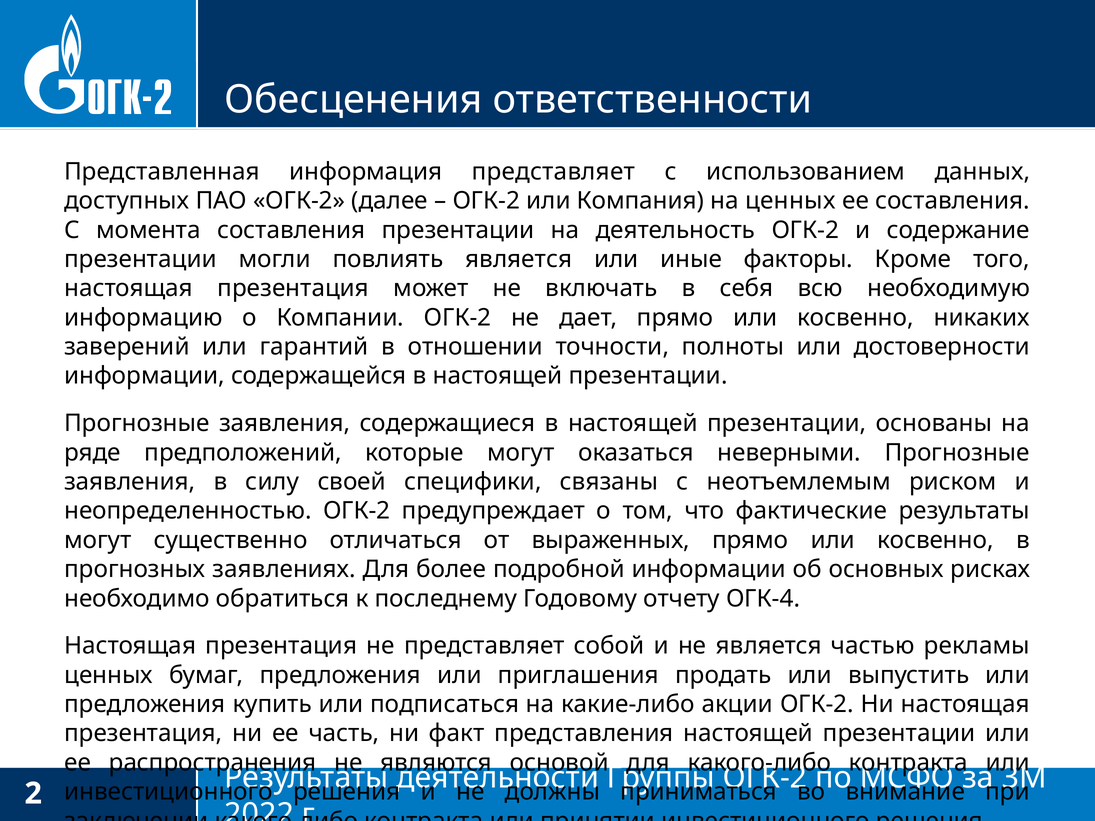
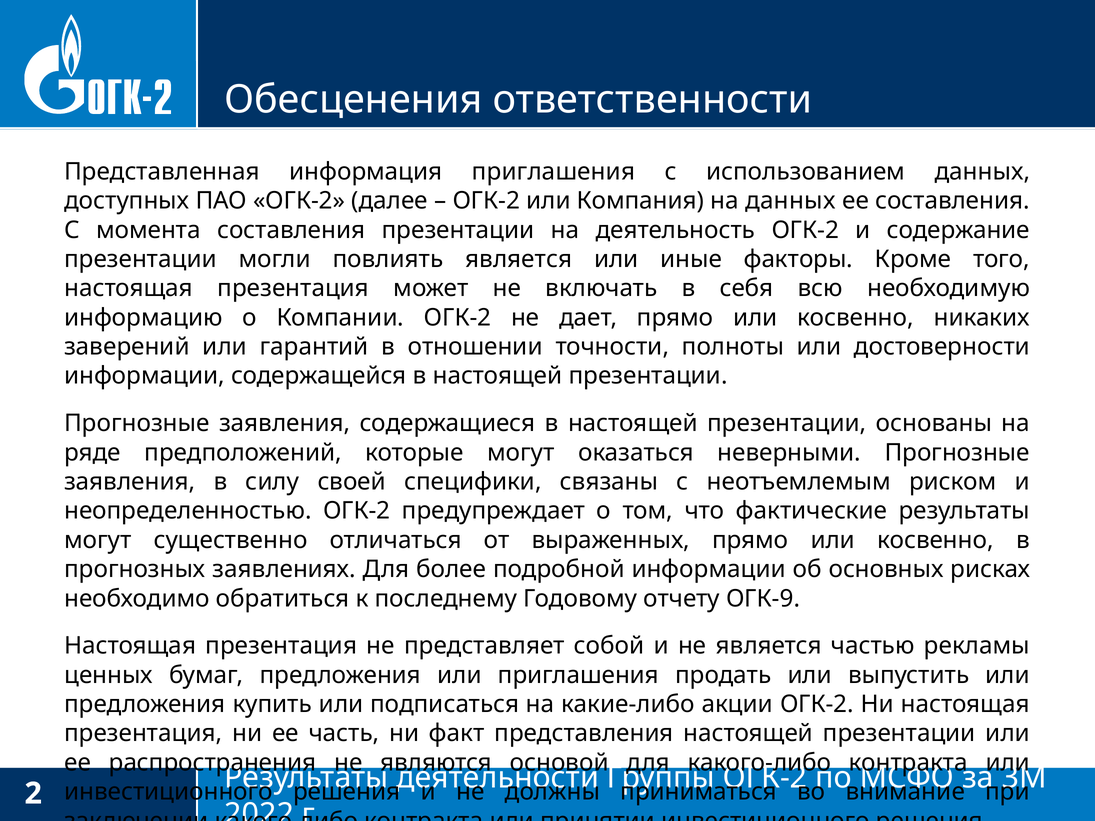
информация представляет: представляет -> приглашения
на ценных: ценных -> данных
ОГК-4: ОГК-4 -> ОГК-9
